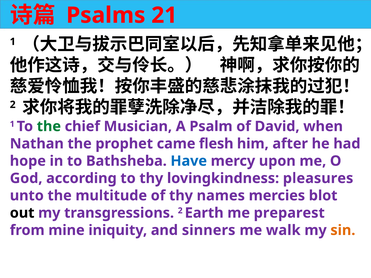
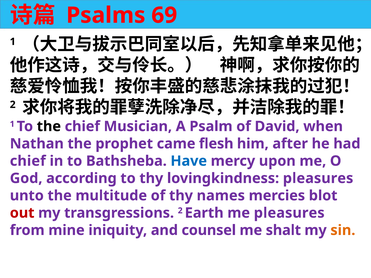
21: 21 -> 69
the at (49, 126) colour: green -> black
hope at (28, 161): hope -> chief
out colour: black -> red
me preparest: preparest -> pleasures
sinners: sinners -> counsel
walk: walk -> shalt
